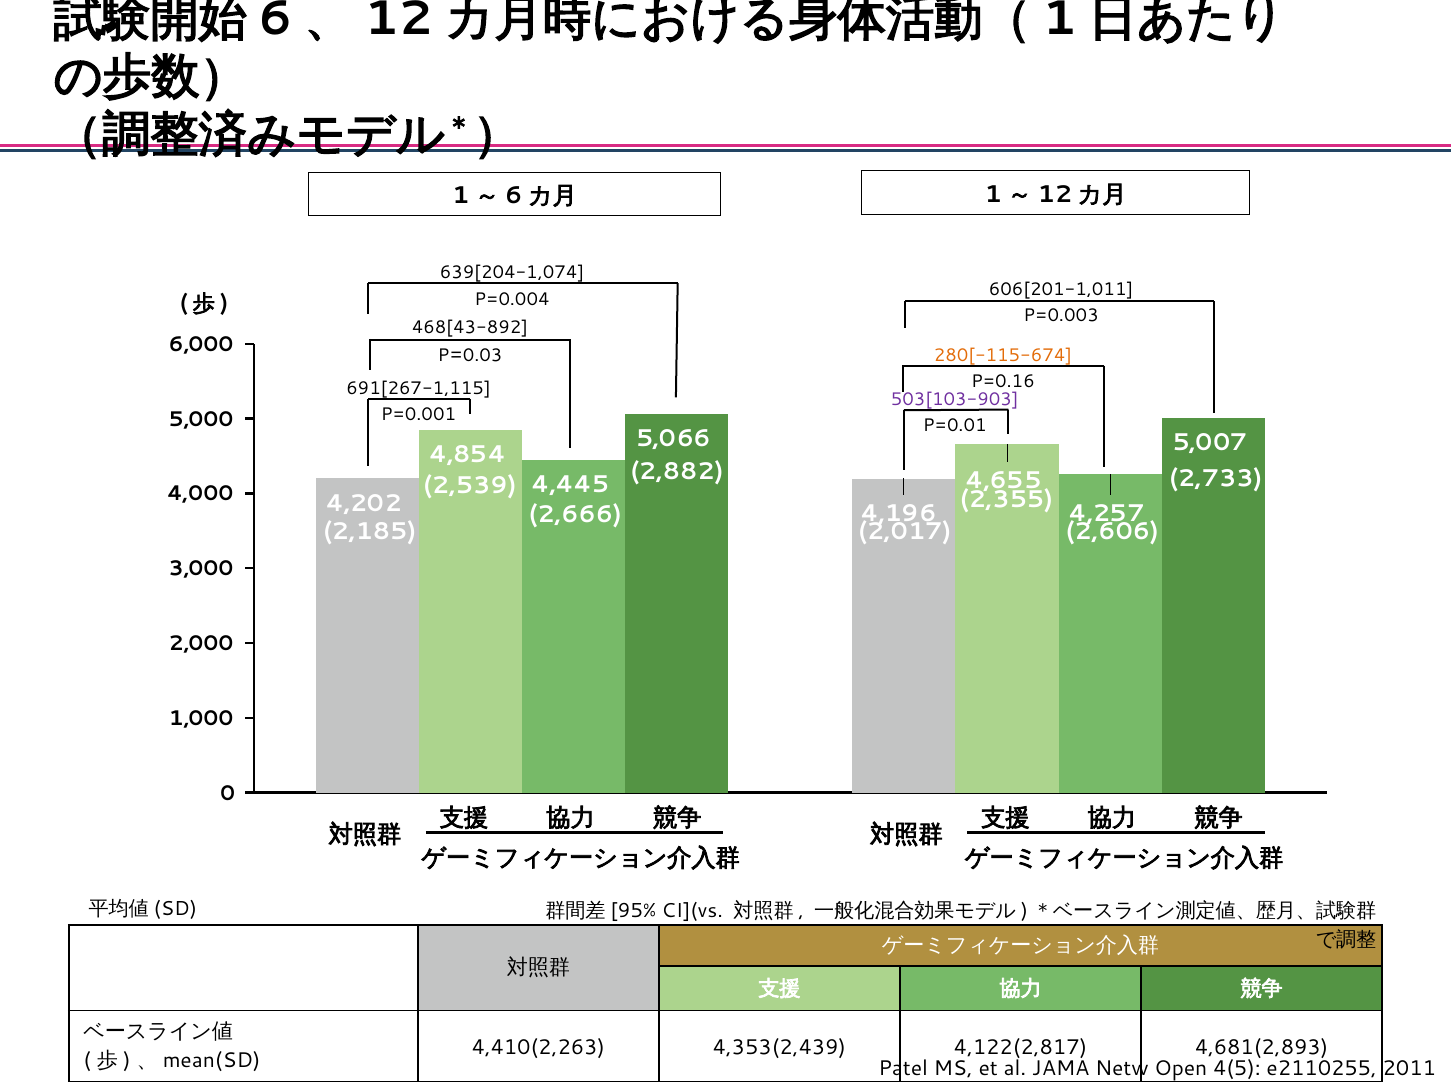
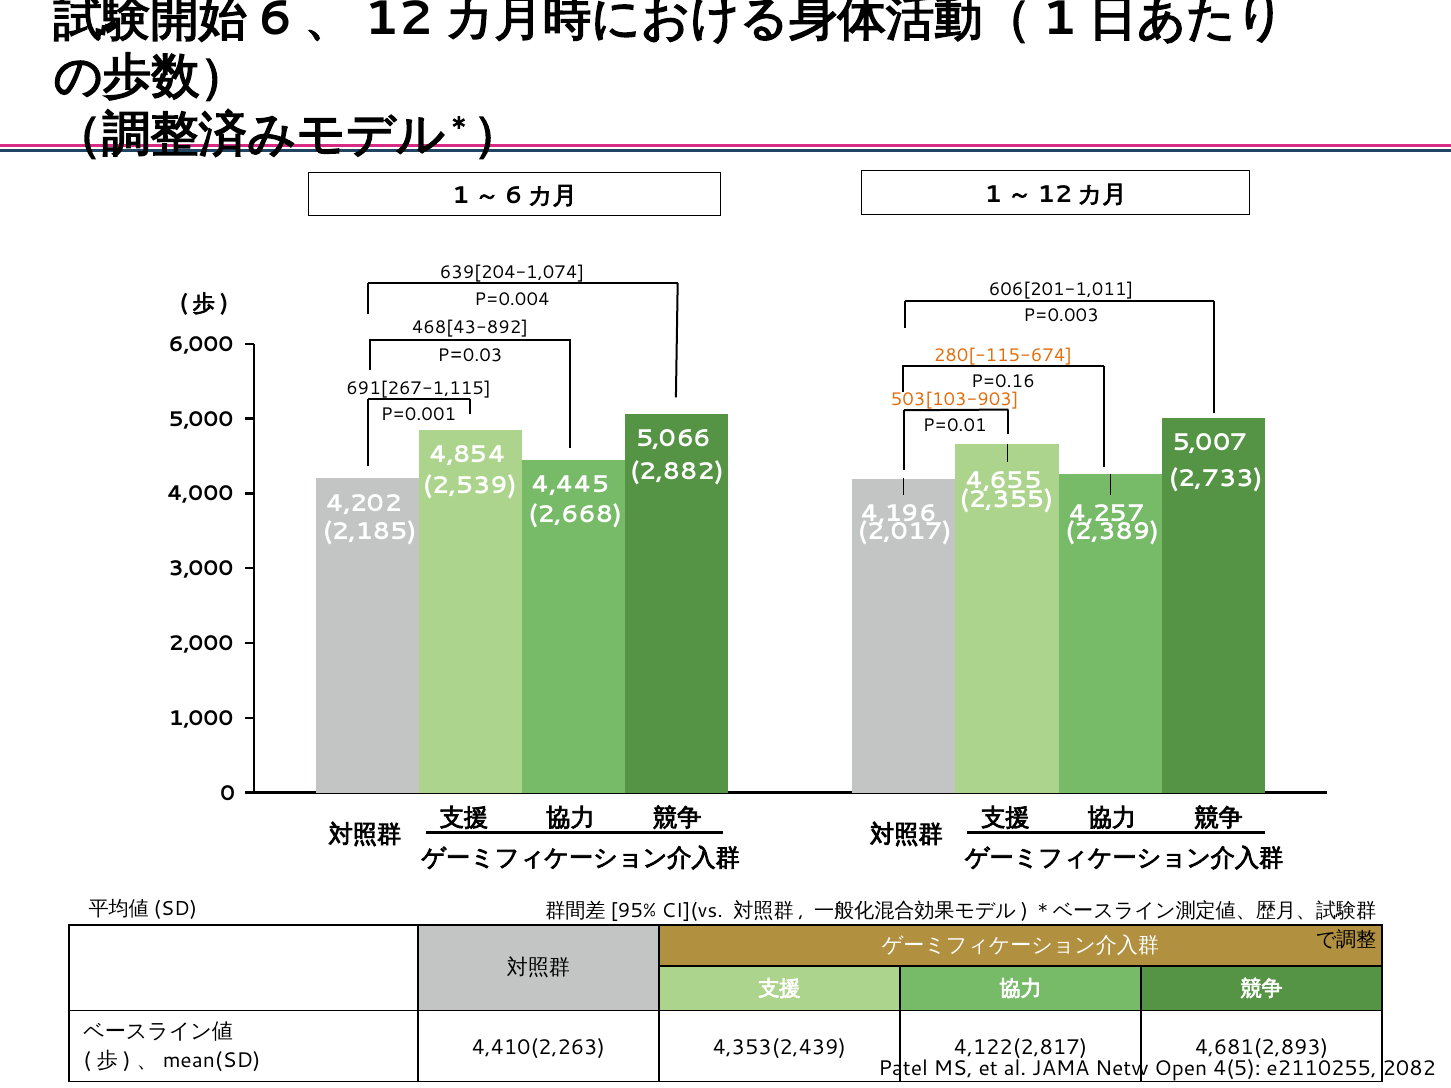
503[103-903 colour: purple -> orange
2,666: 2,666 -> 2,668
2,606: 2,606 -> 2,389
2011: 2011 -> 2082
